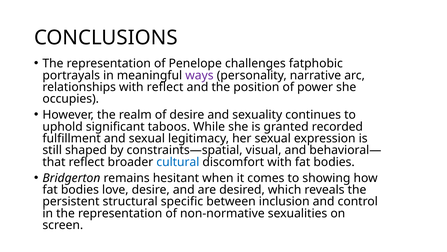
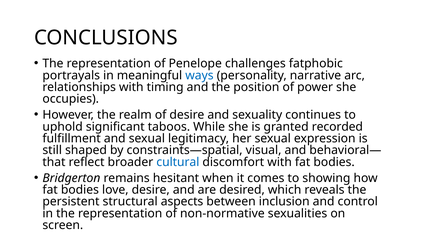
ways colour: purple -> blue
with reflect: reflect -> timing
specific: specific -> aspects
